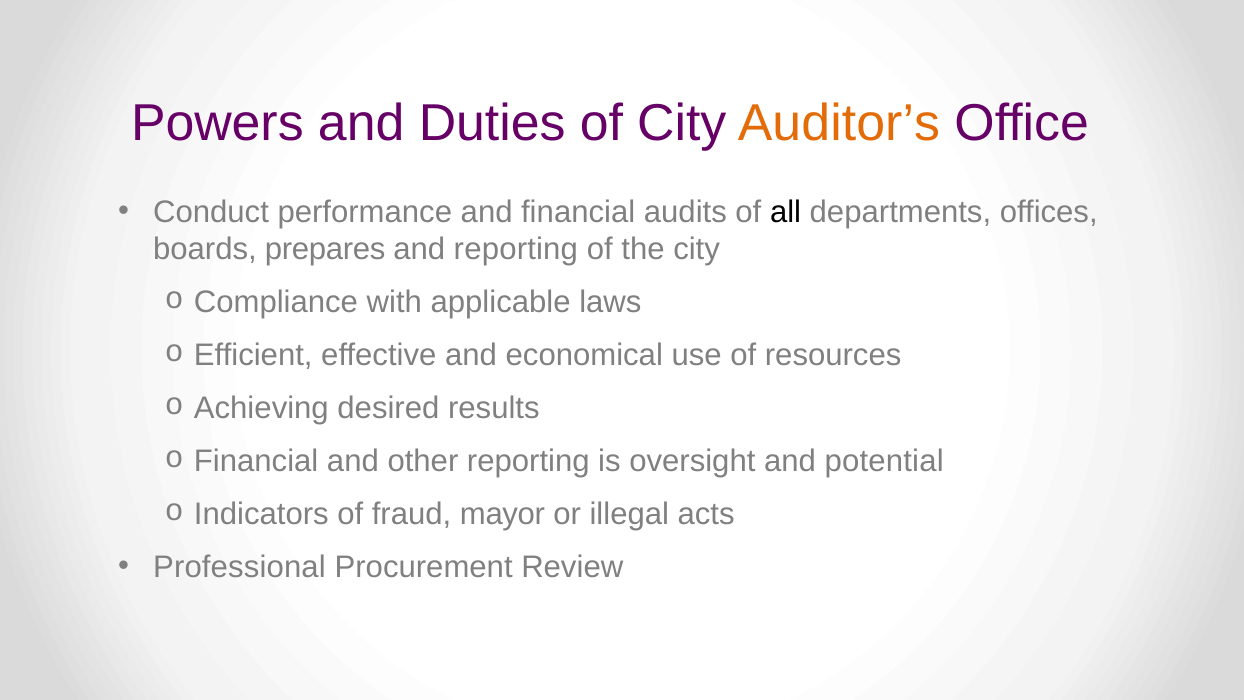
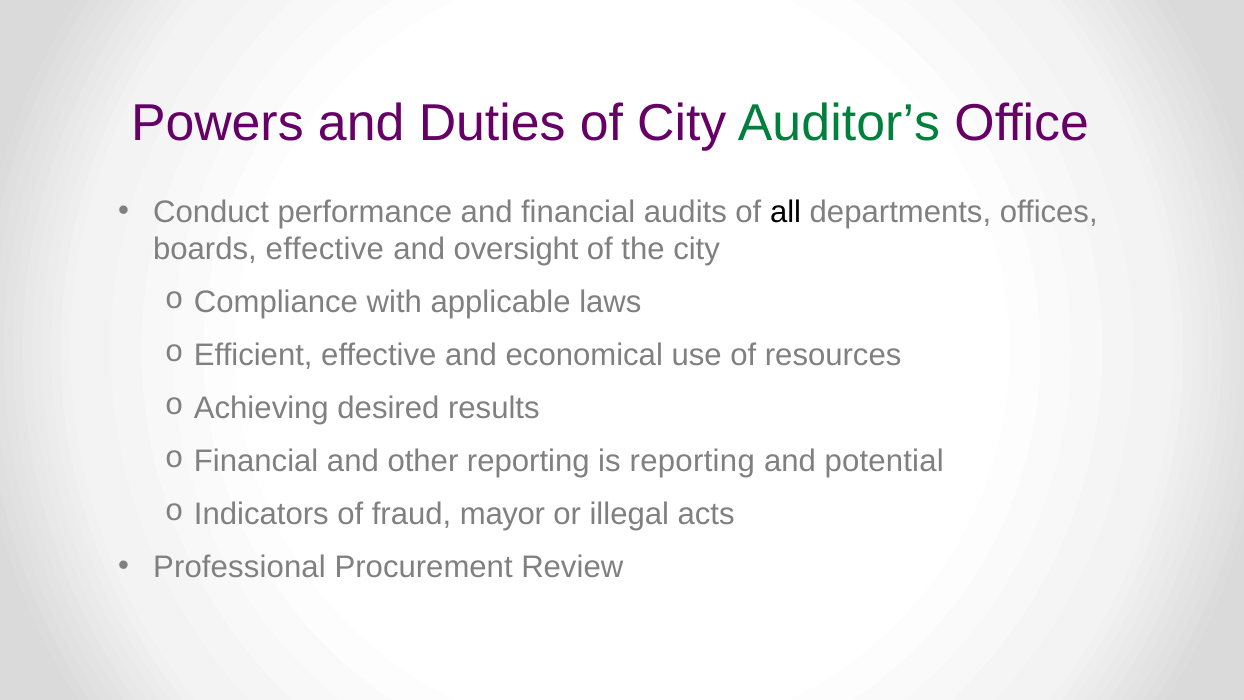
Auditor’s colour: orange -> green
boards prepares: prepares -> effective
and reporting: reporting -> oversight
is oversight: oversight -> reporting
